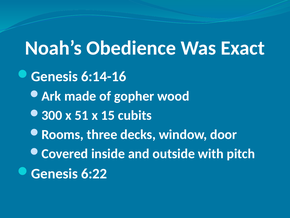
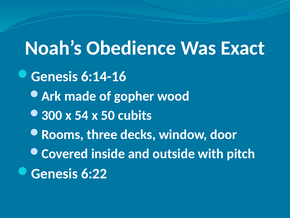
51: 51 -> 54
15: 15 -> 50
